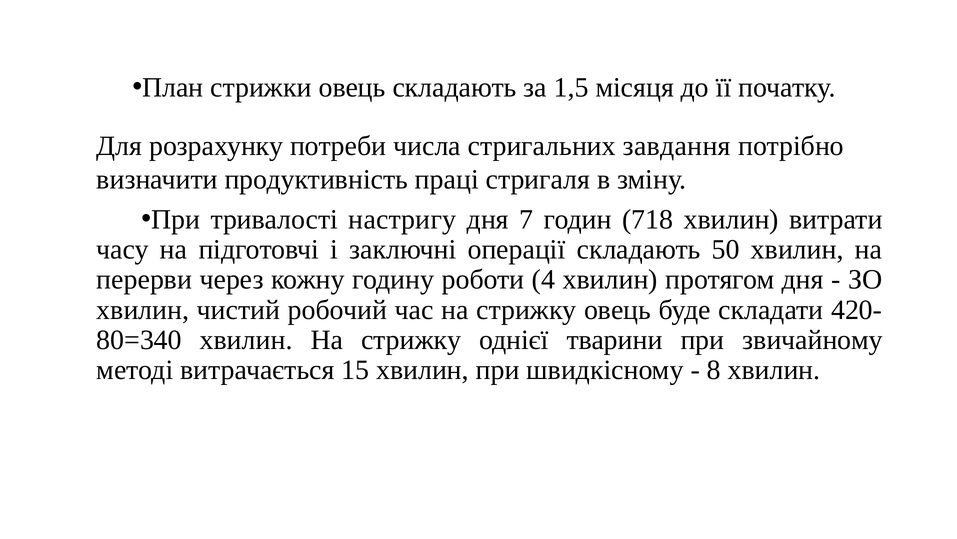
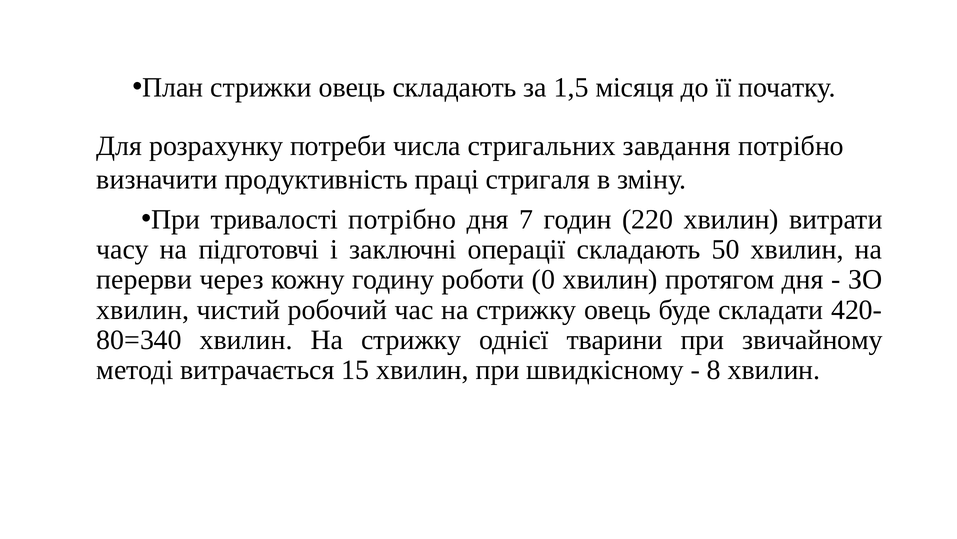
тривалості настригу: настригу -> потрібно
718: 718 -> 220
4: 4 -> 0
